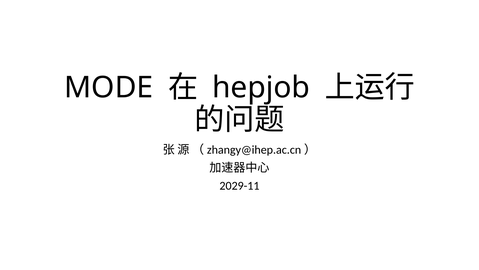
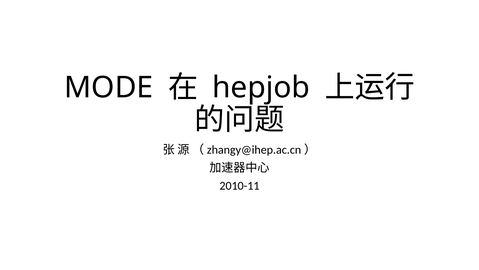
2029-11: 2029-11 -> 2010-11
